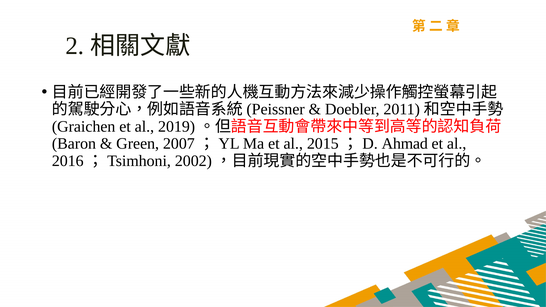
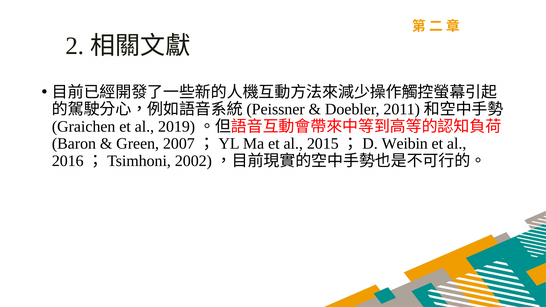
Ahmad: Ahmad -> Weibin
